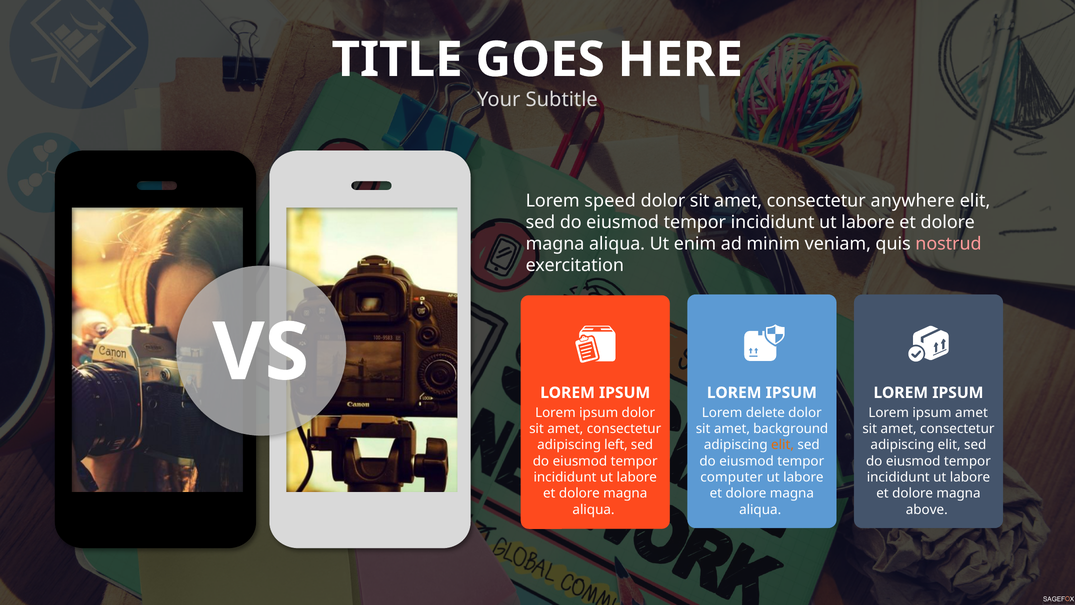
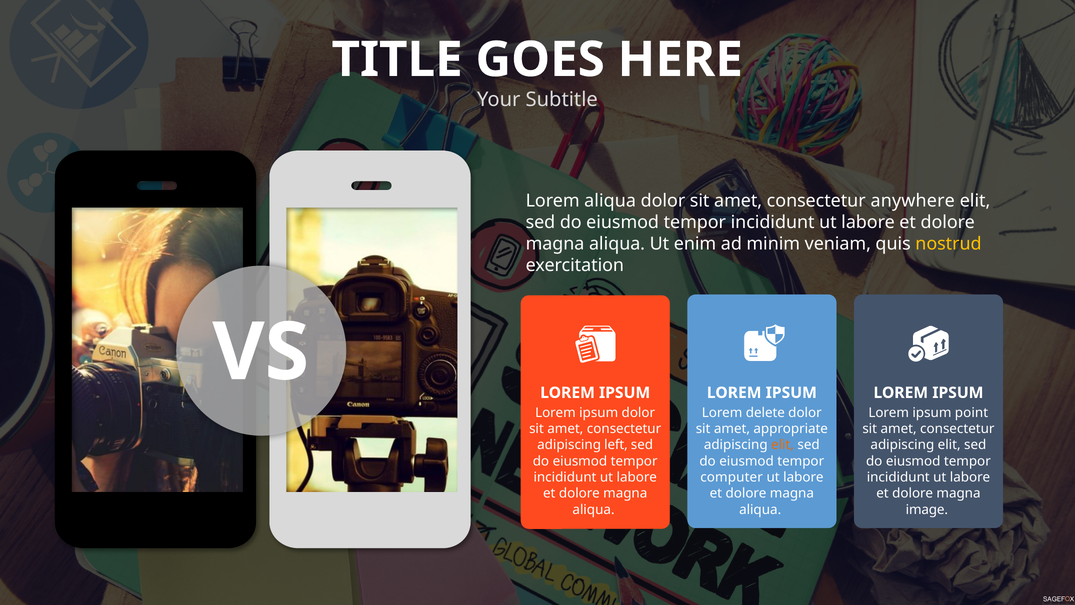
Lorem speed: speed -> aliqua
nostrud colour: pink -> yellow
ipsum amet: amet -> point
background: background -> appropriate
above: above -> image
